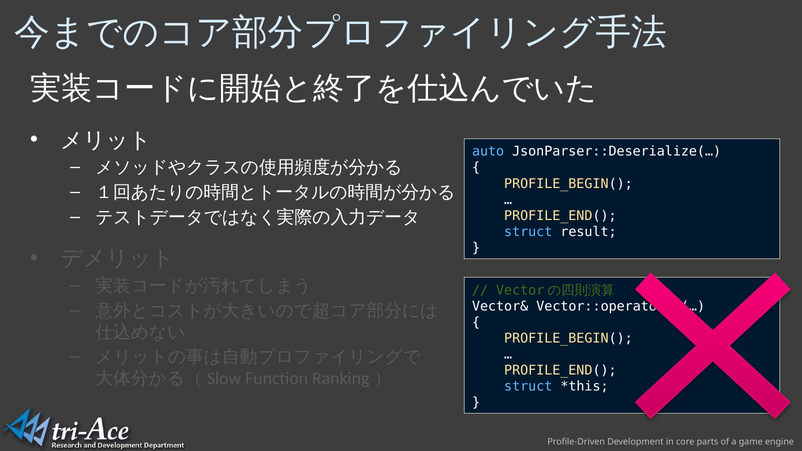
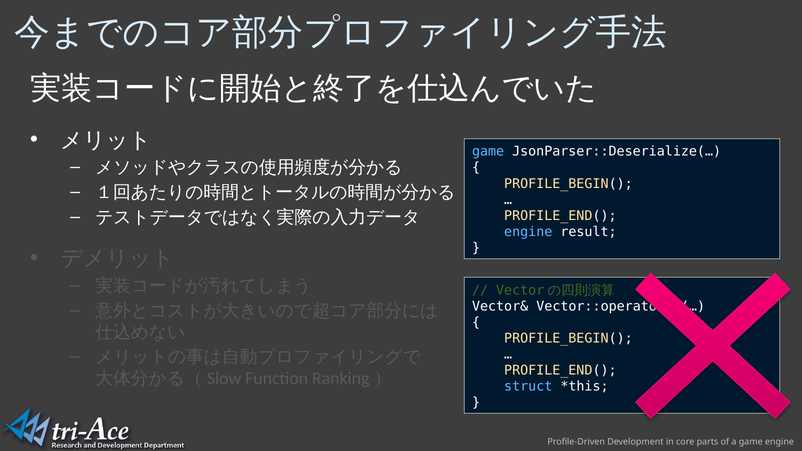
auto at (488, 152): auto -> game
struct at (528, 232): struct -> engine
